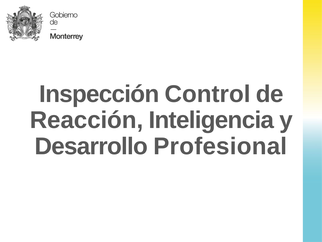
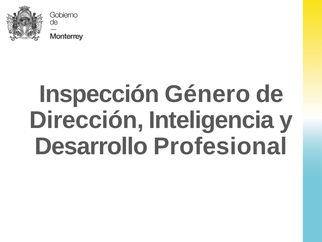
Control: Control -> Género
Reacción: Reacción -> Dirección
